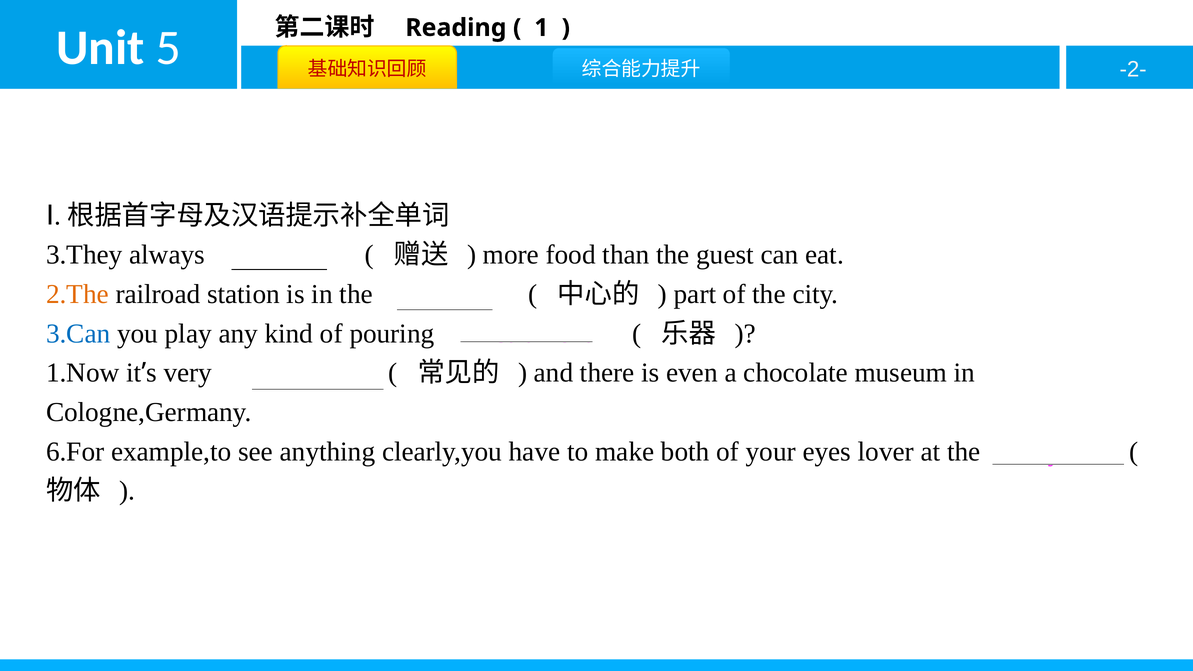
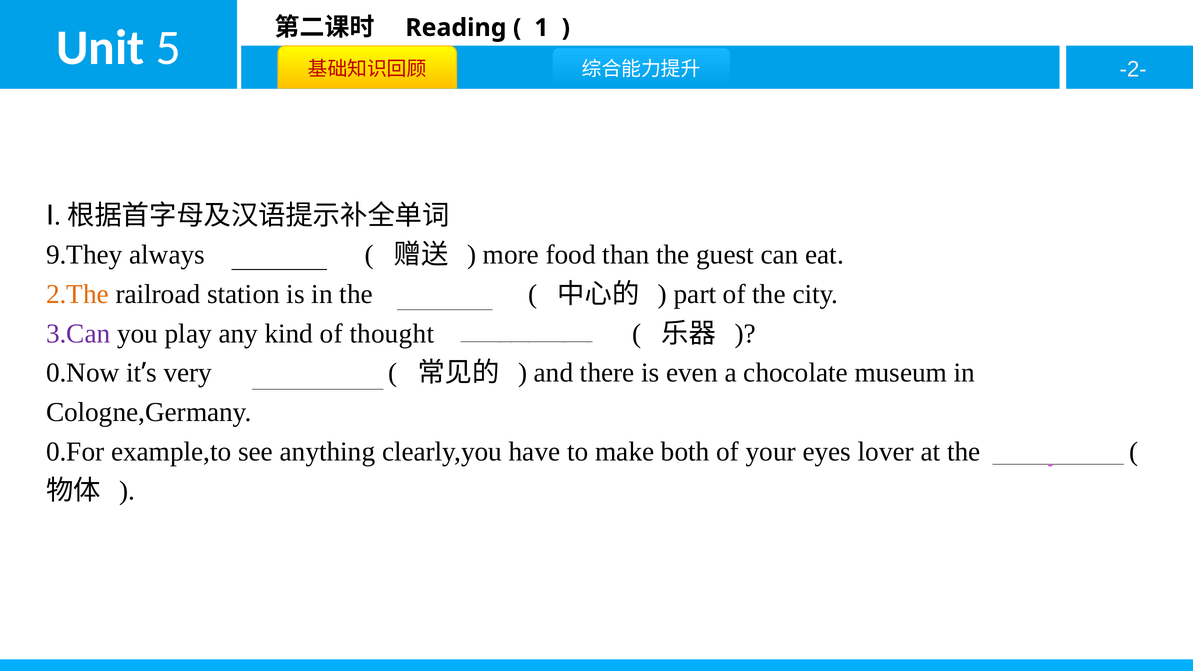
3.They: 3.They -> 9.They
3.Can colour: blue -> purple
pouring: pouring -> thought
1.Now: 1.Now -> 0.Now
6.For: 6.For -> 0.For
